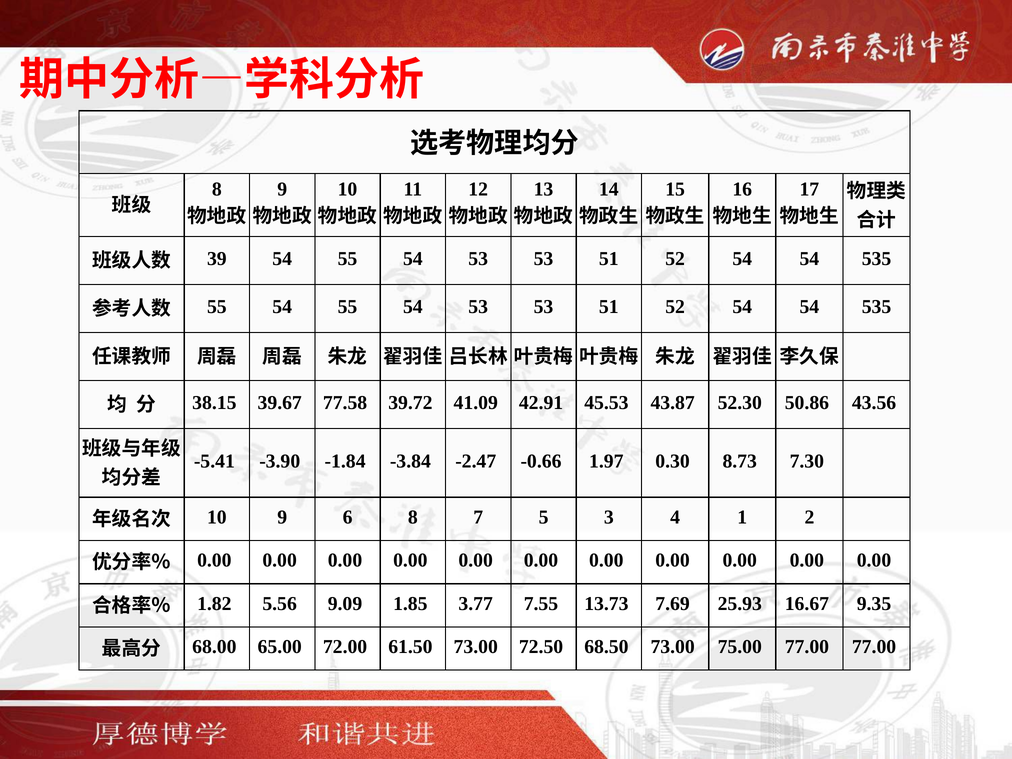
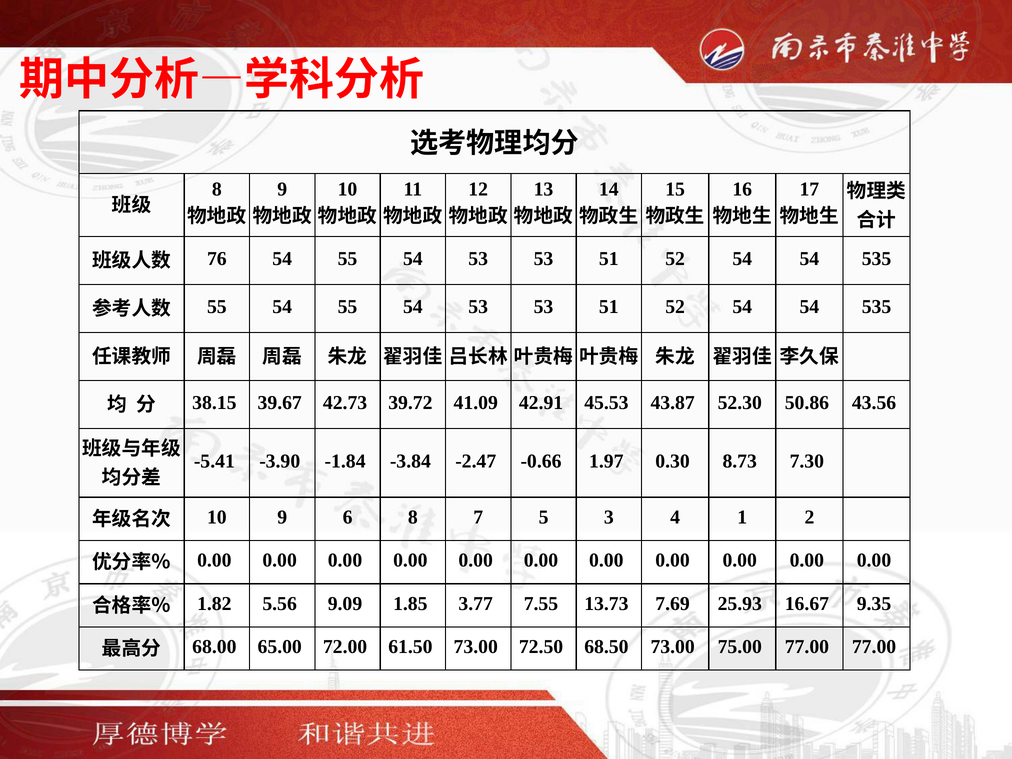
39: 39 -> 76
77.58: 77.58 -> 42.73
